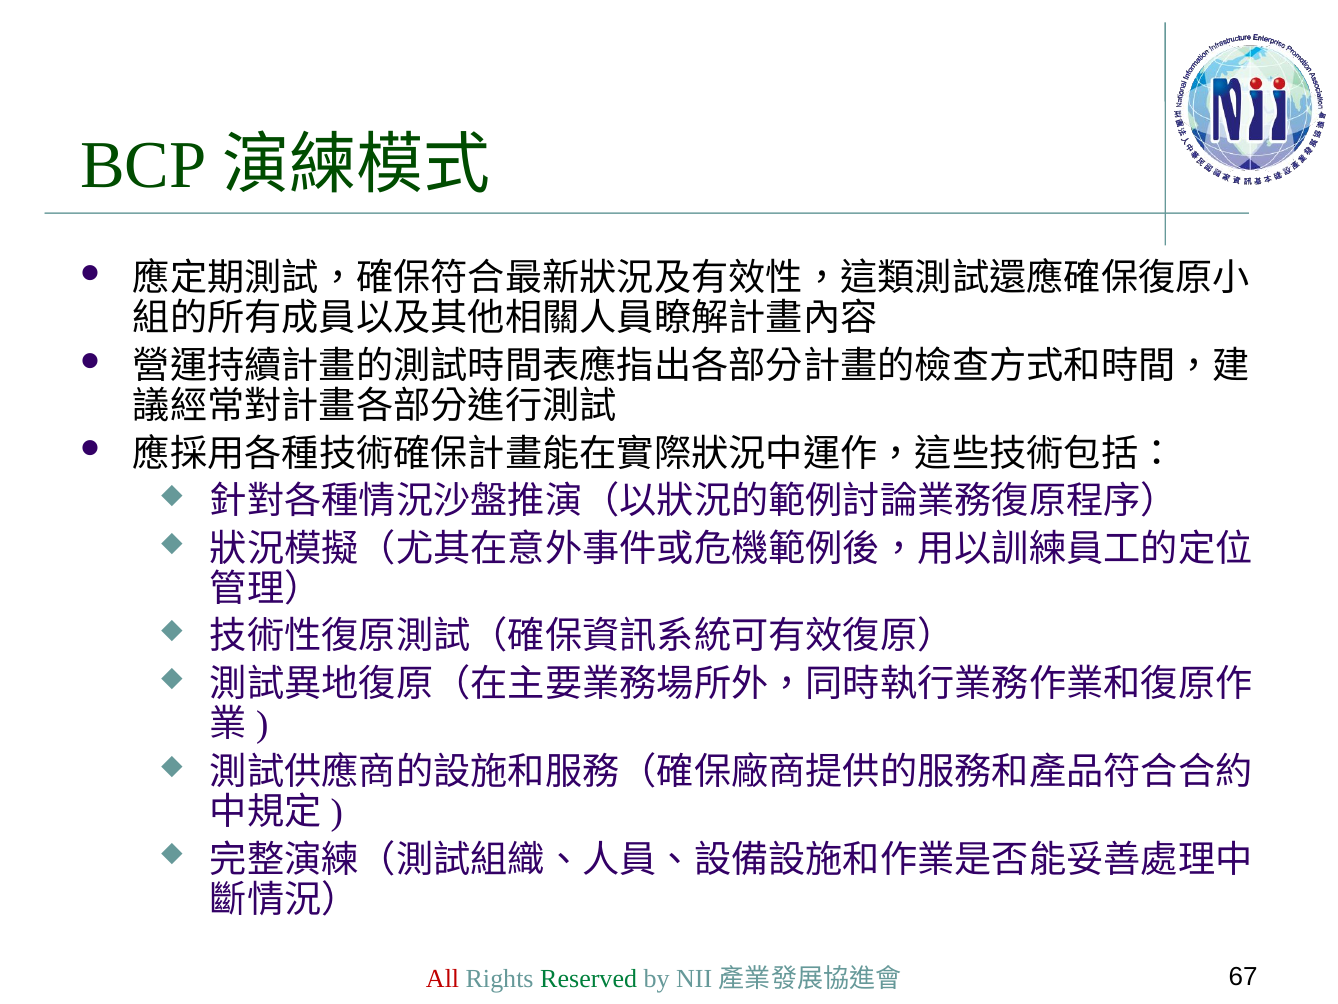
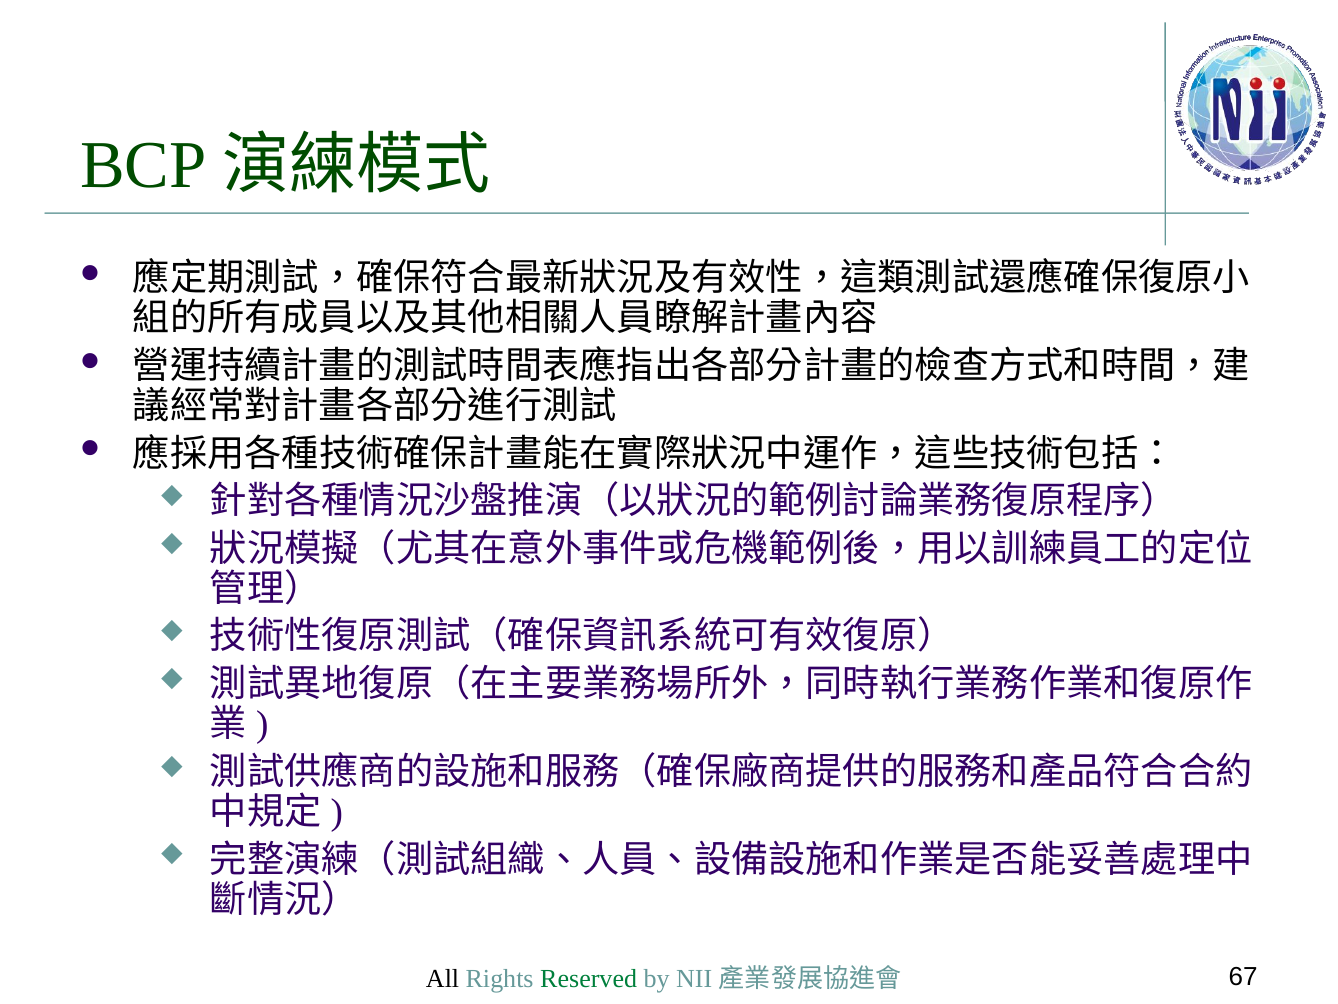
All colour: red -> black
